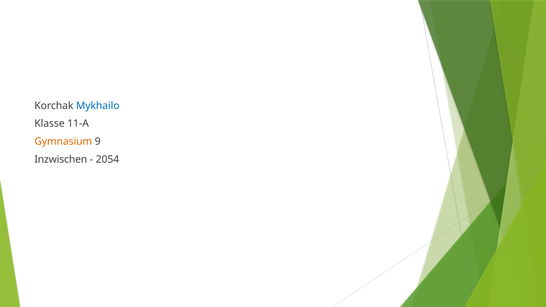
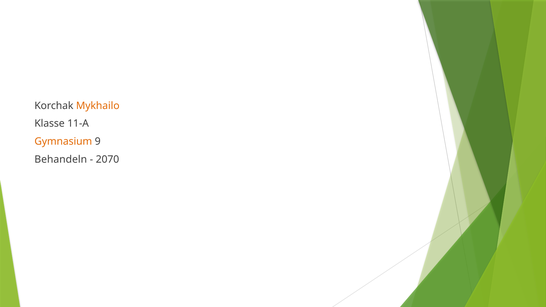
Mykhailo colour: blue -> orange
Inzwischen: Inzwischen -> Behandeln
2054: 2054 -> 2070
